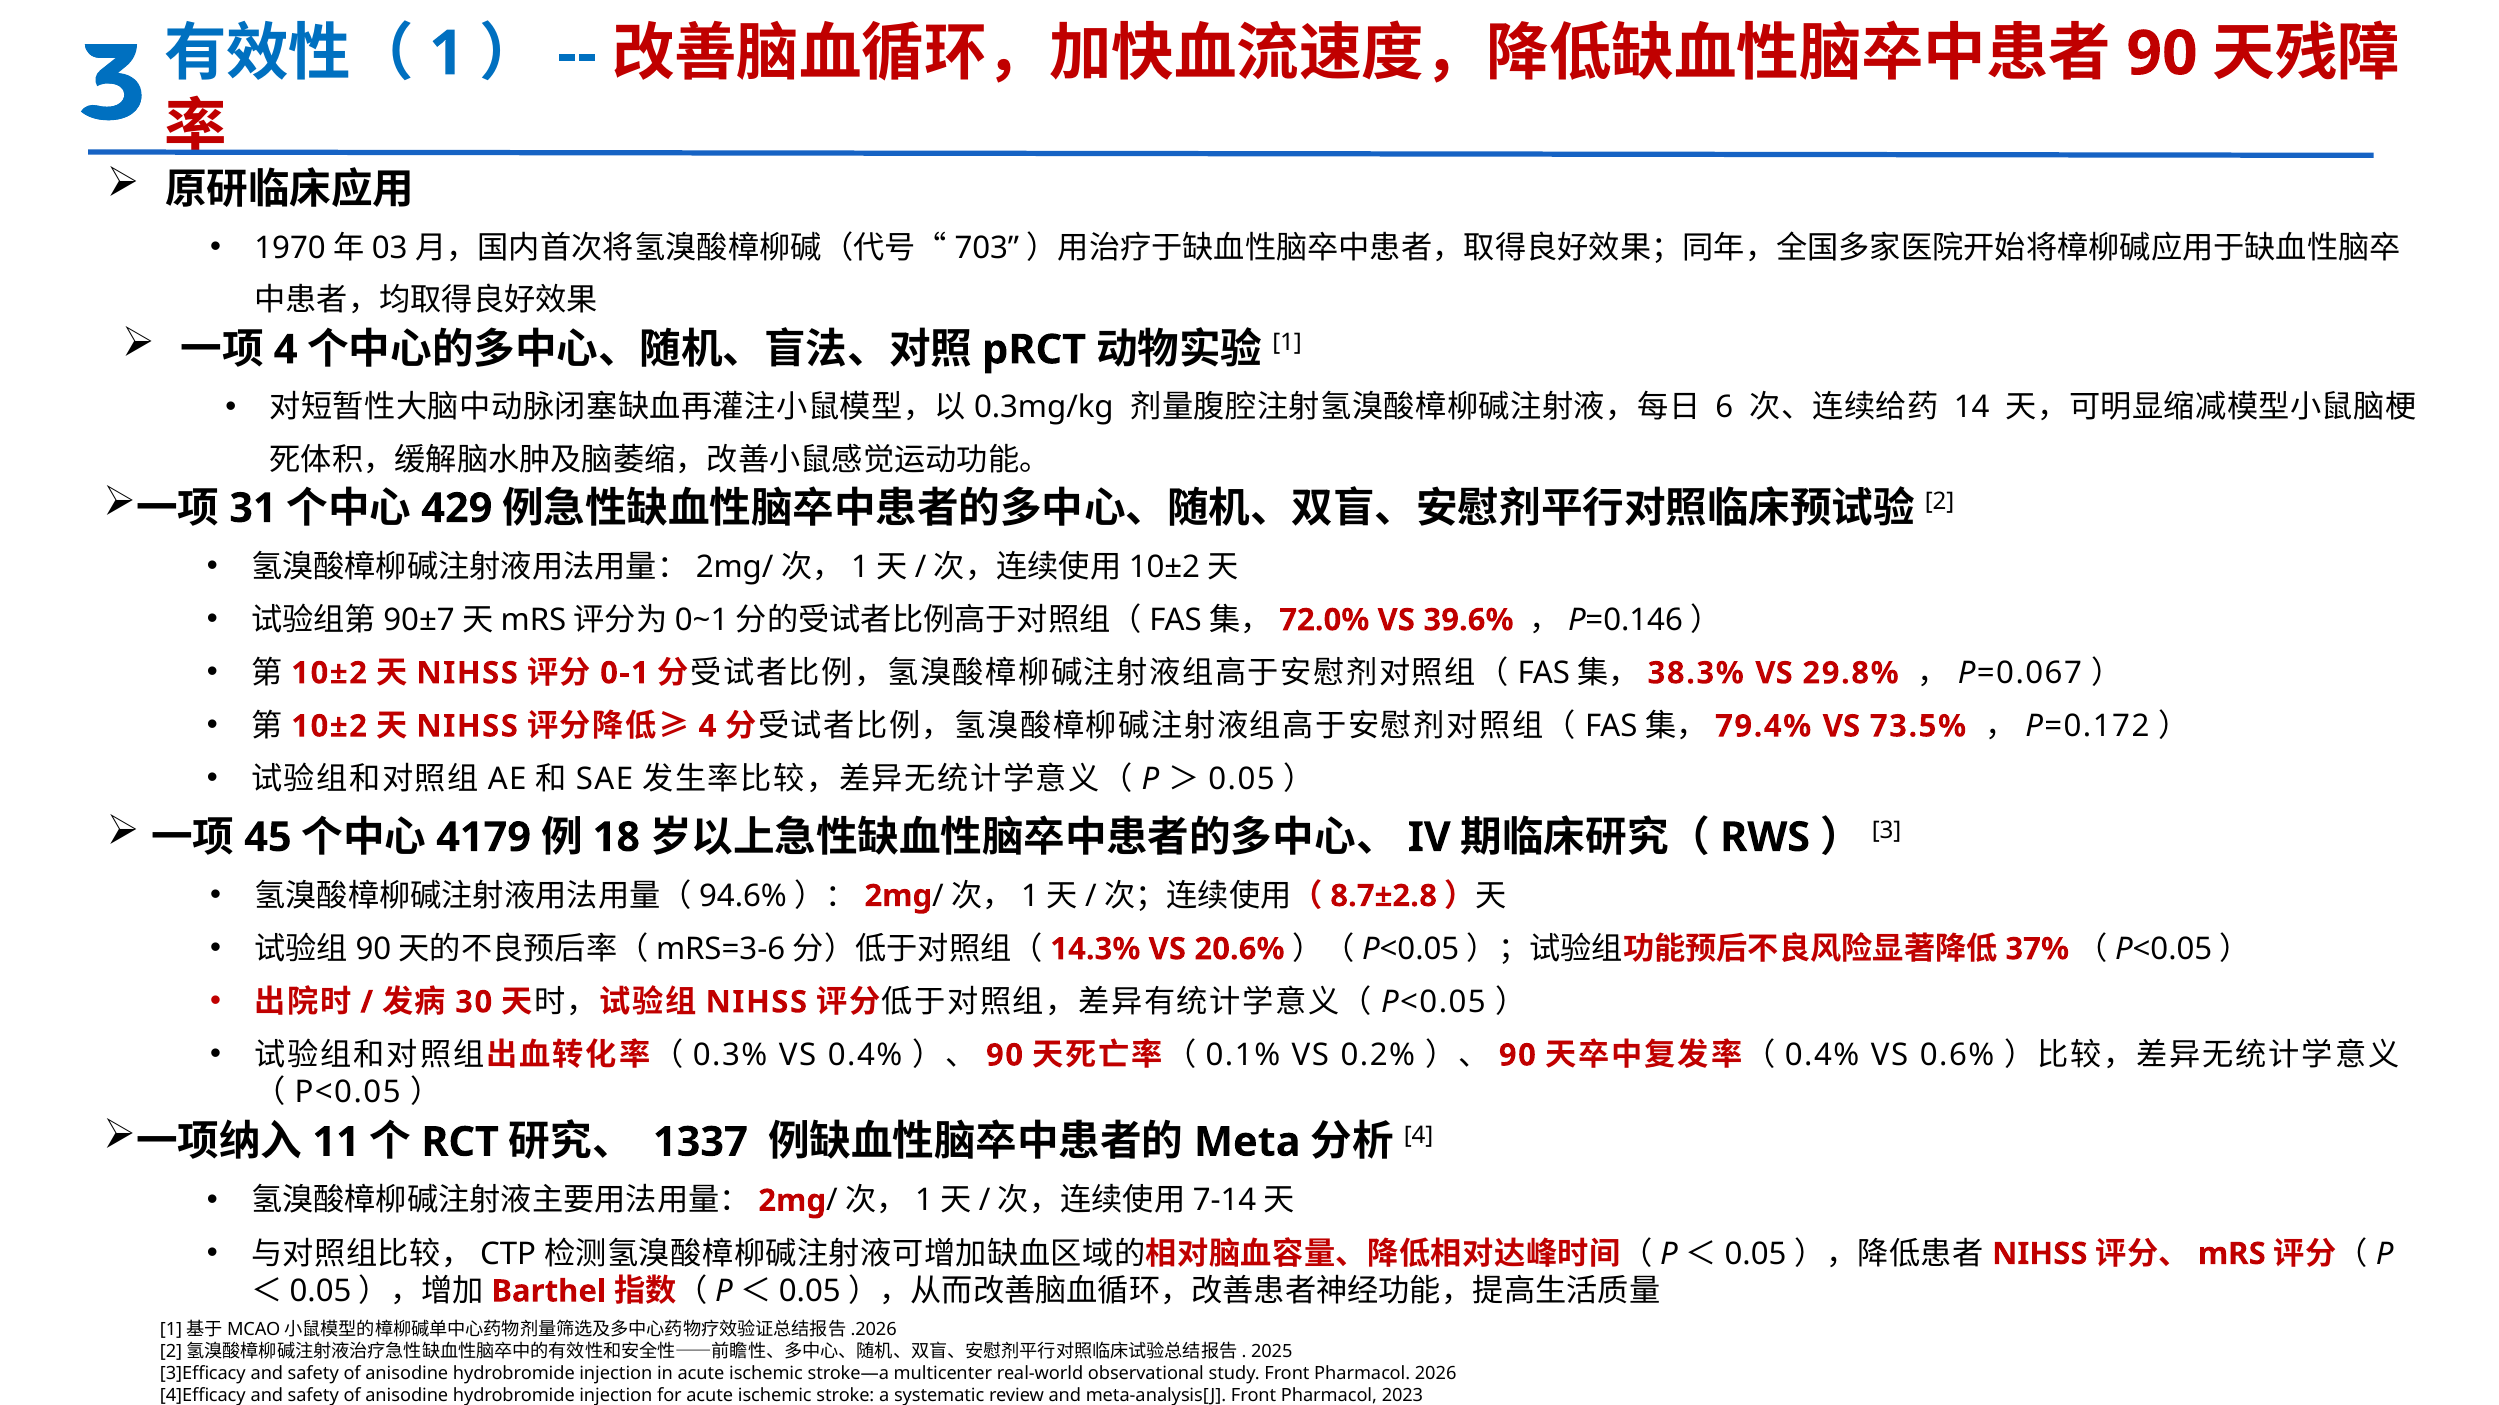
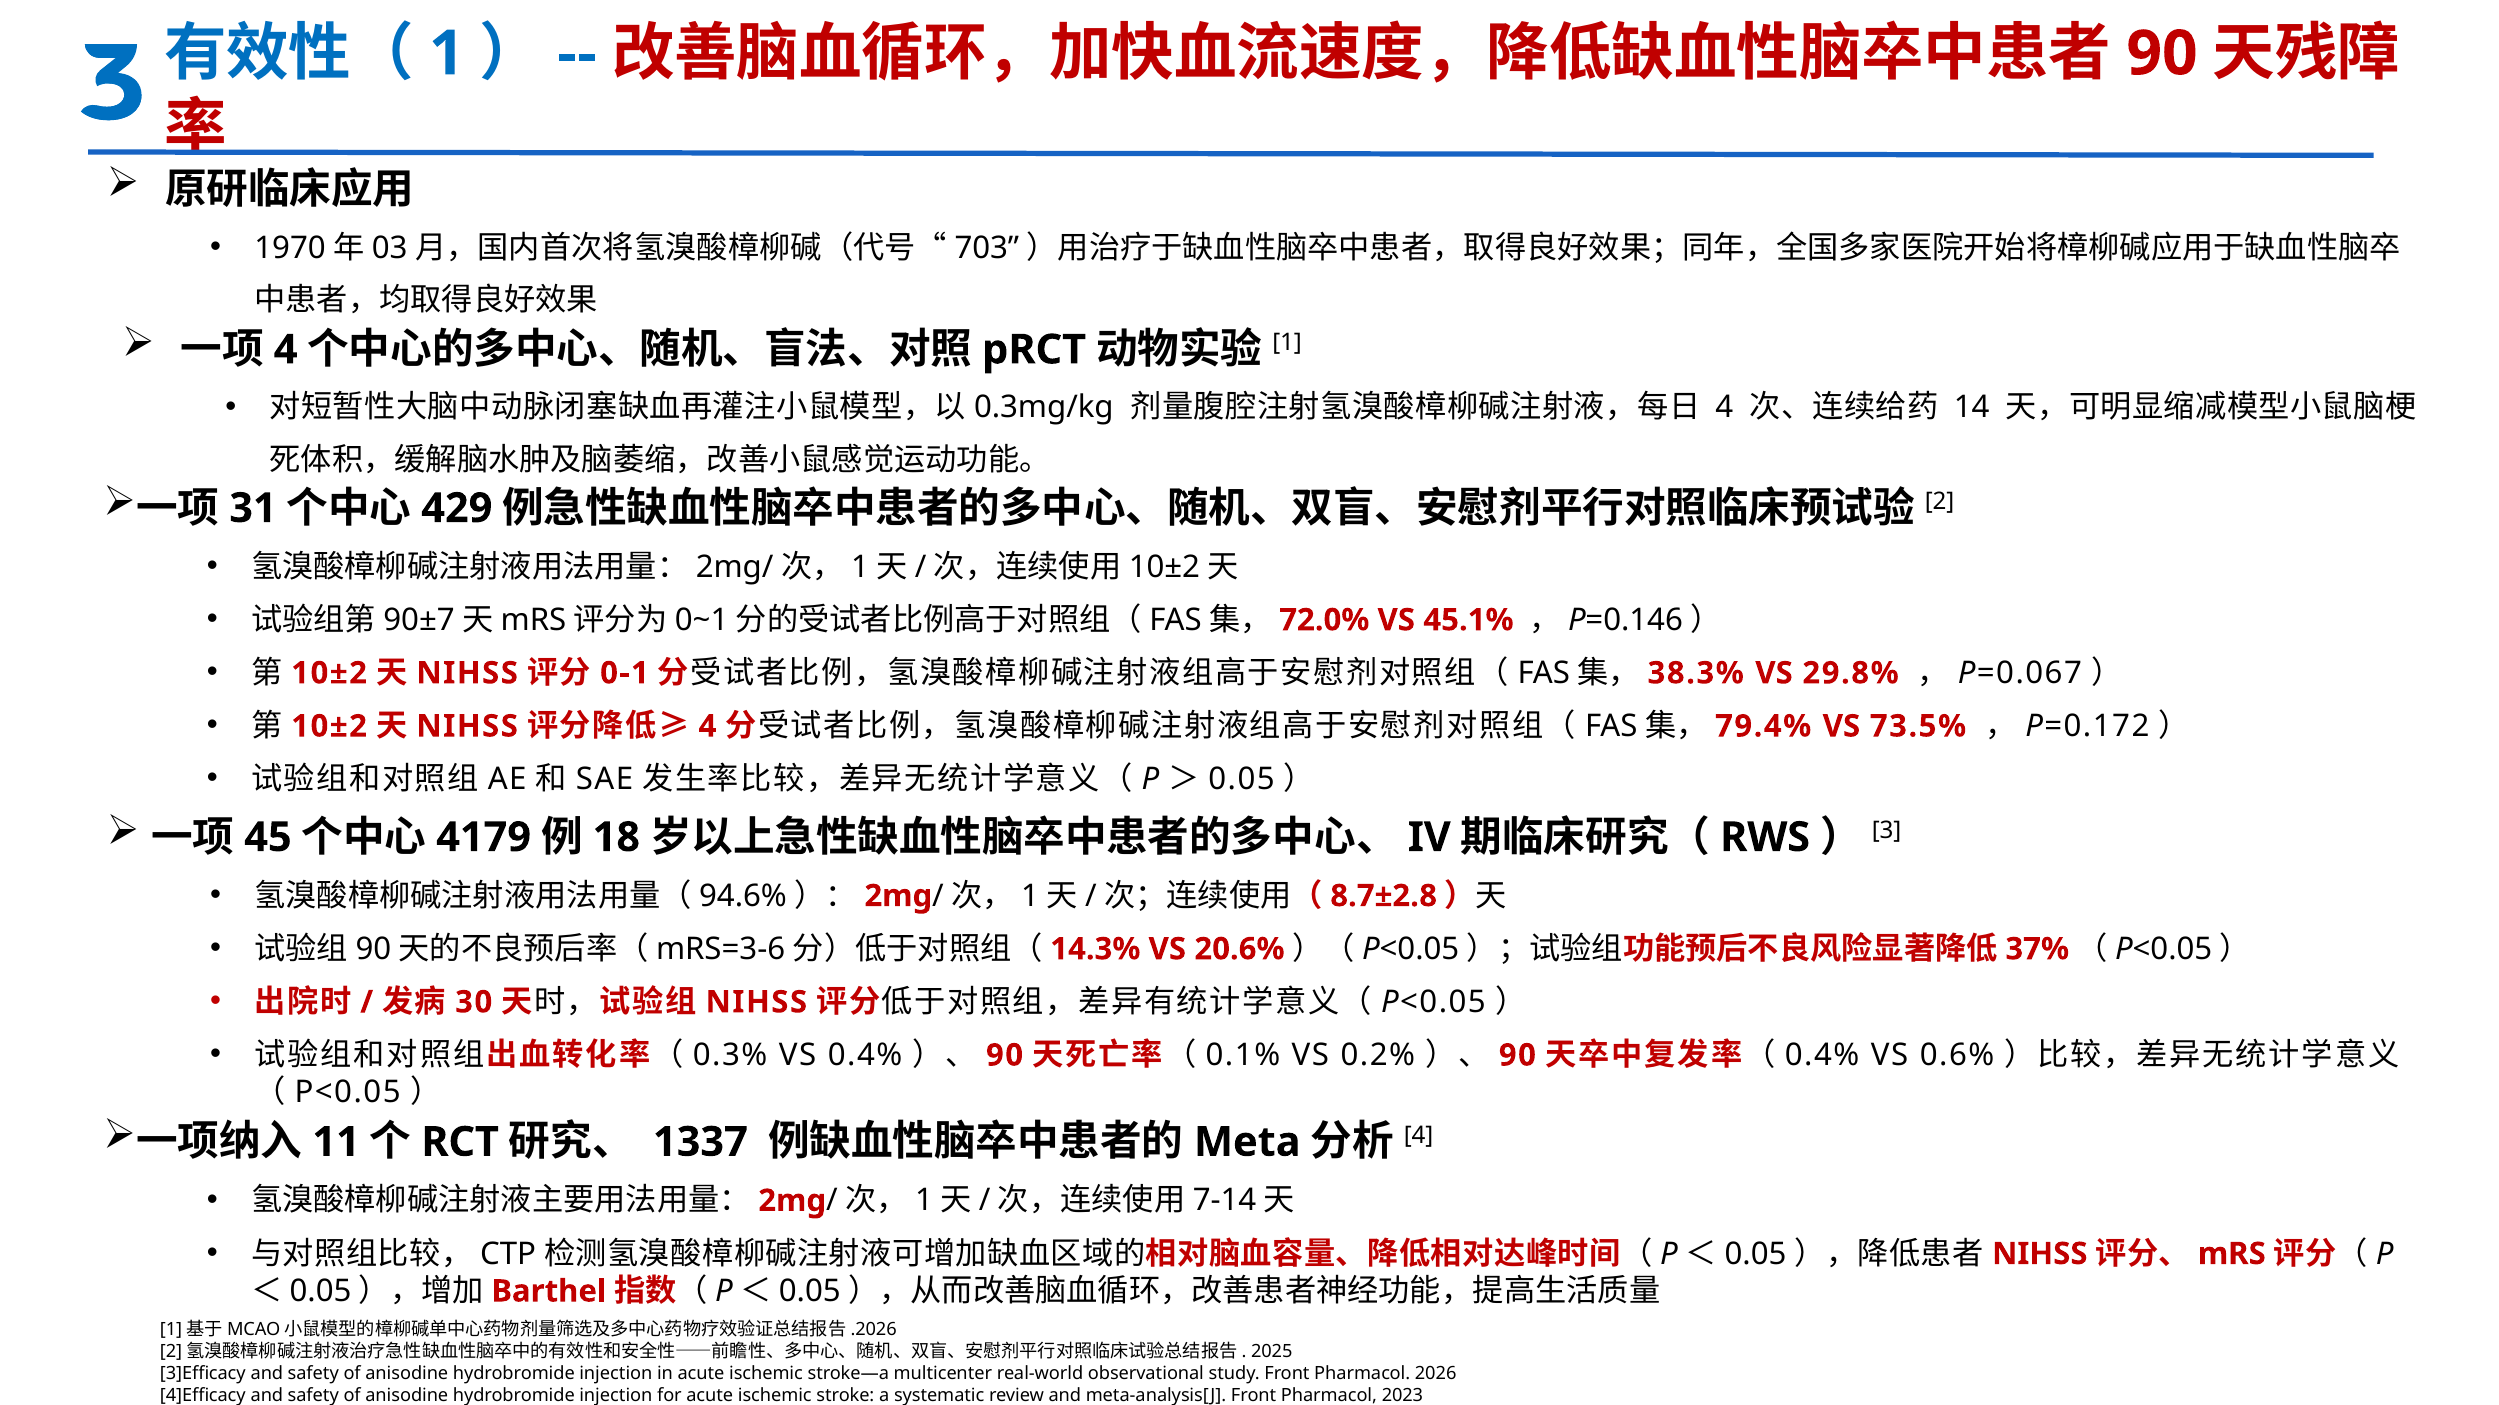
6 at (1724, 408): 6 -> 4
39.6%: 39.6% -> 45.1%
